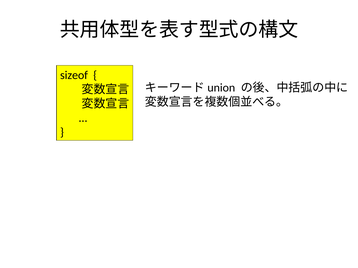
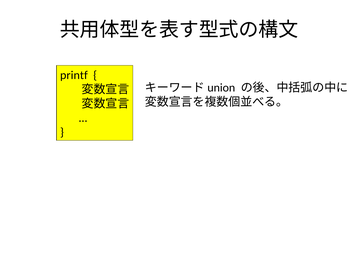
sizeof: sizeof -> printf
